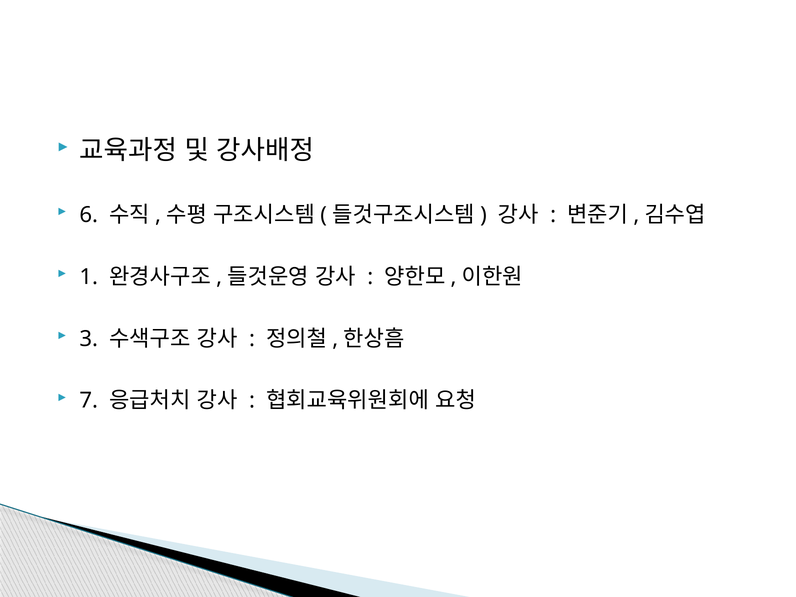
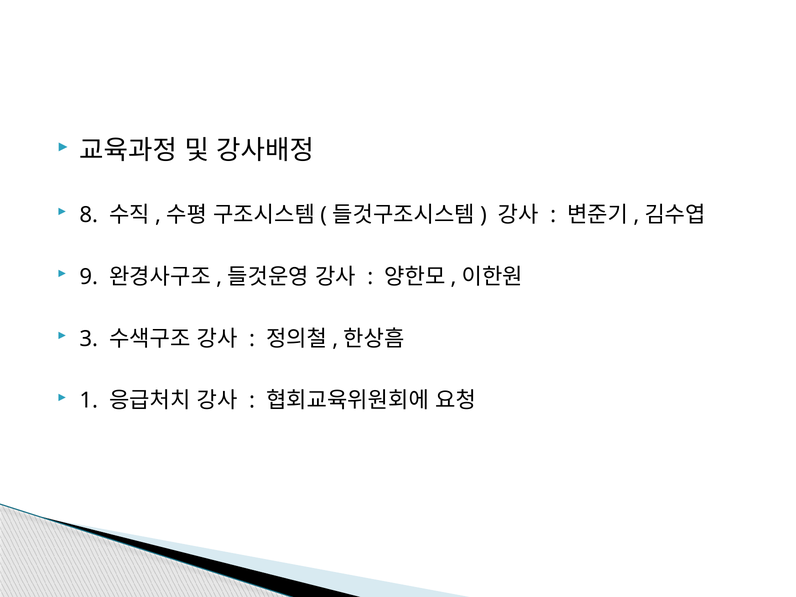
6: 6 -> 8
1: 1 -> 9
7: 7 -> 1
